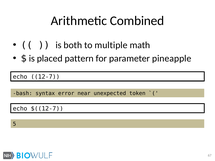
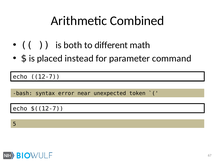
multiple: multiple -> different
pattern: pattern -> instead
pineapple: pineapple -> command
